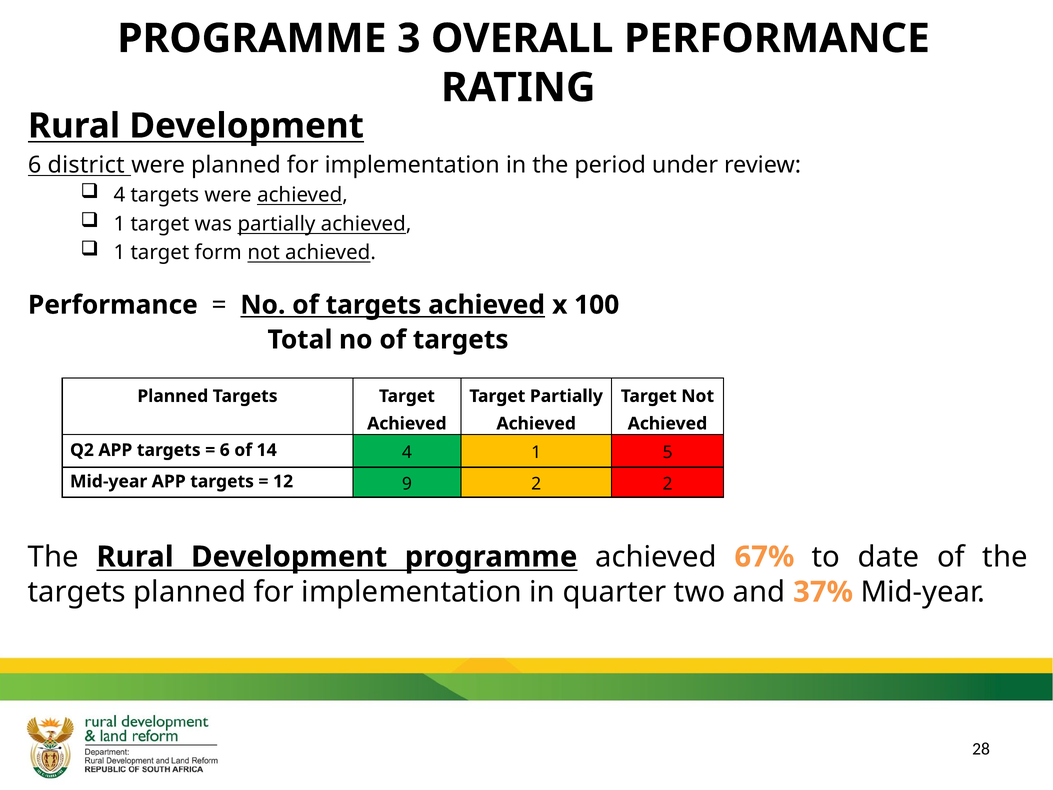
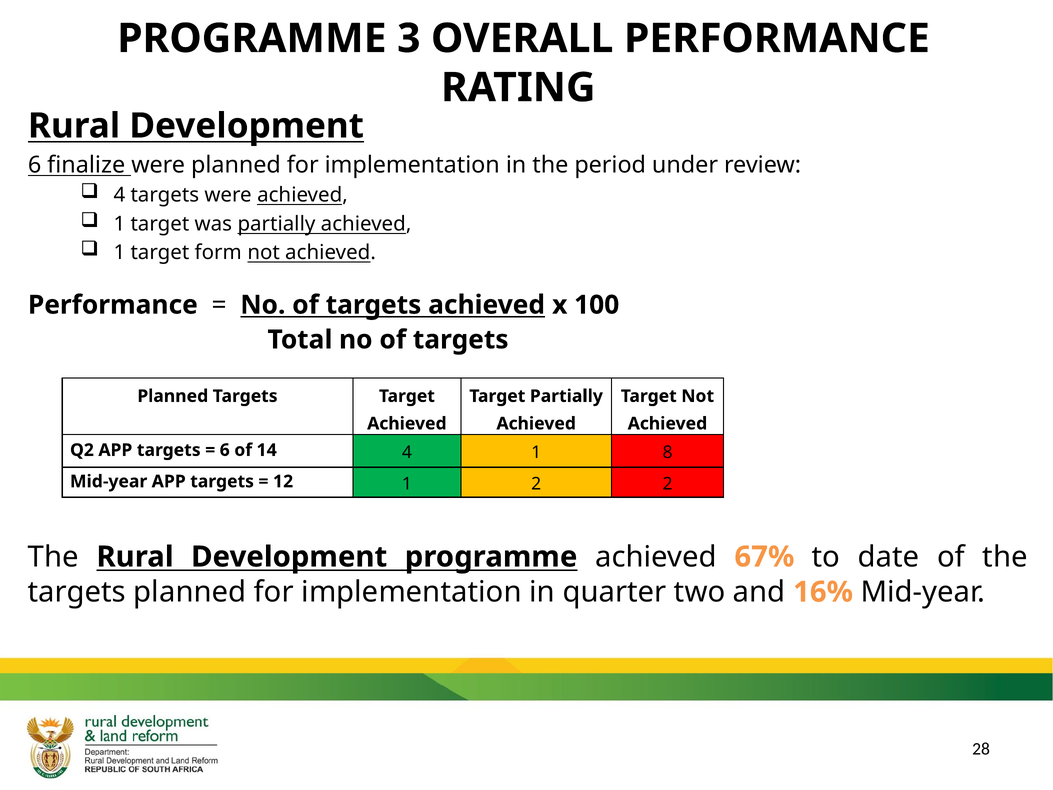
district: district -> finalize
5: 5 -> 8
12 9: 9 -> 1
37%: 37% -> 16%
